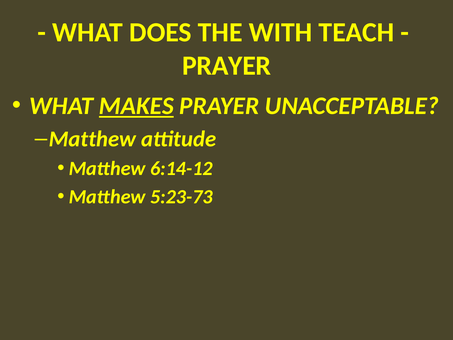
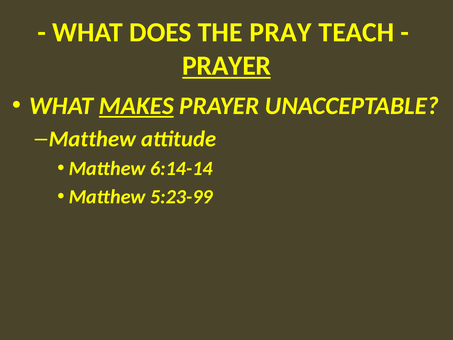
WITH: WITH -> PRAY
PRAYER at (227, 66) underline: none -> present
6:14-12: 6:14-12 -> 6:14-14
5:23-73: 5:23-73 -> 5:23-99
